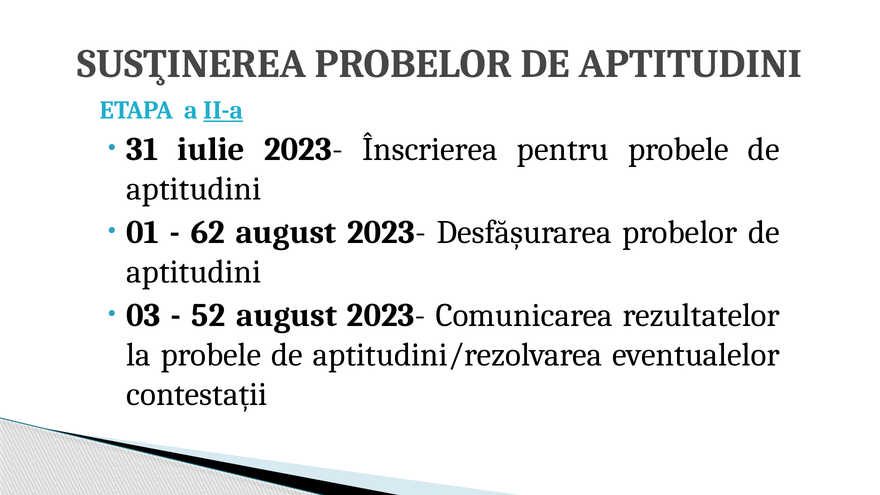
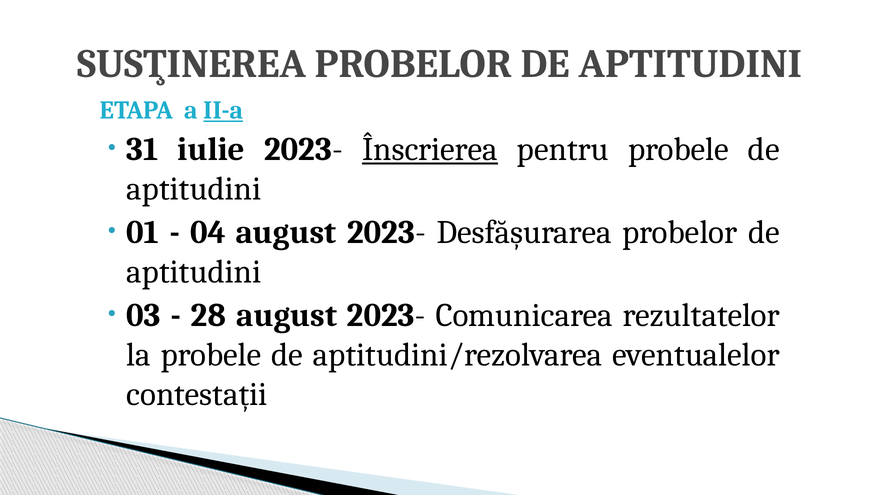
Înscrierea underline: none -> present
62: 62 -> 04
52: 52 -> 28
